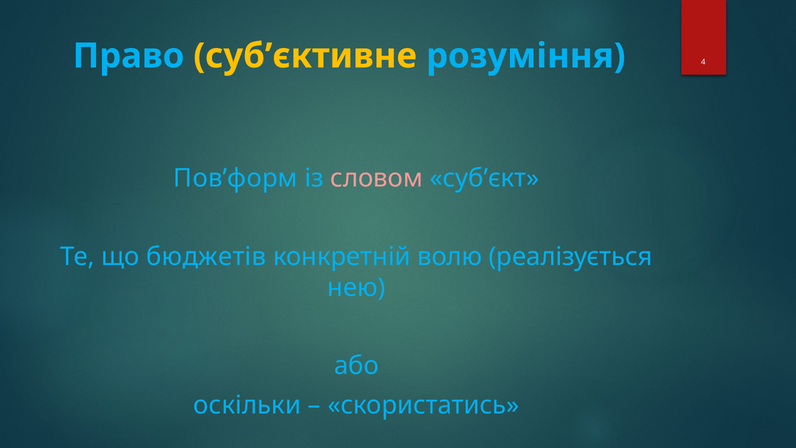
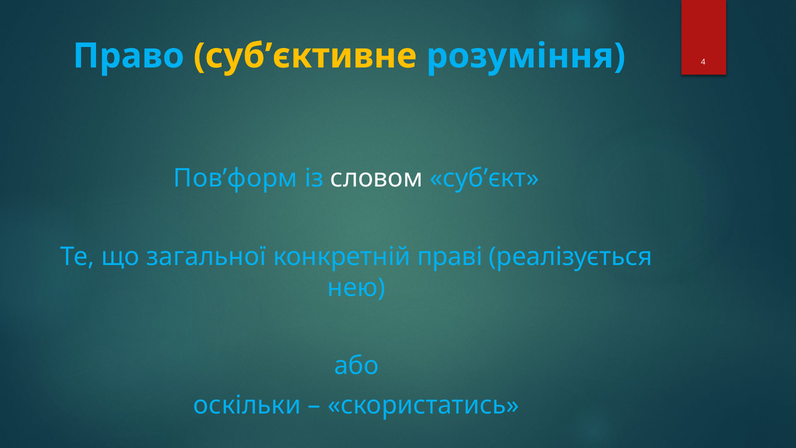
словом colour: pink -> white
бюджетів: бюджетів -> загальної
волю: волю -> праві
